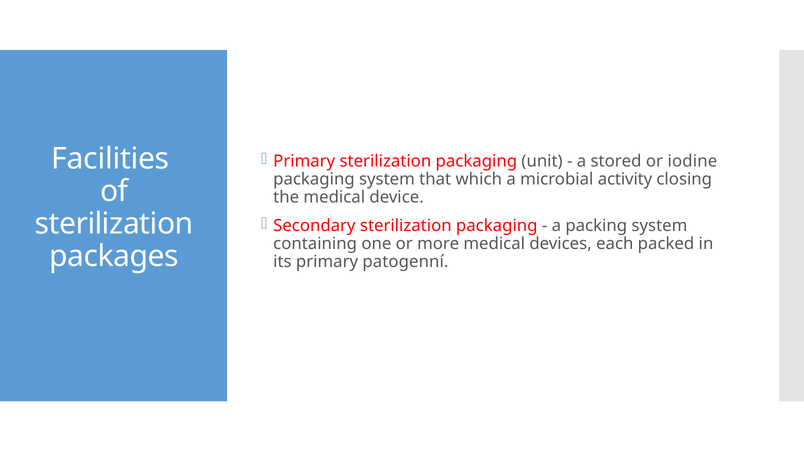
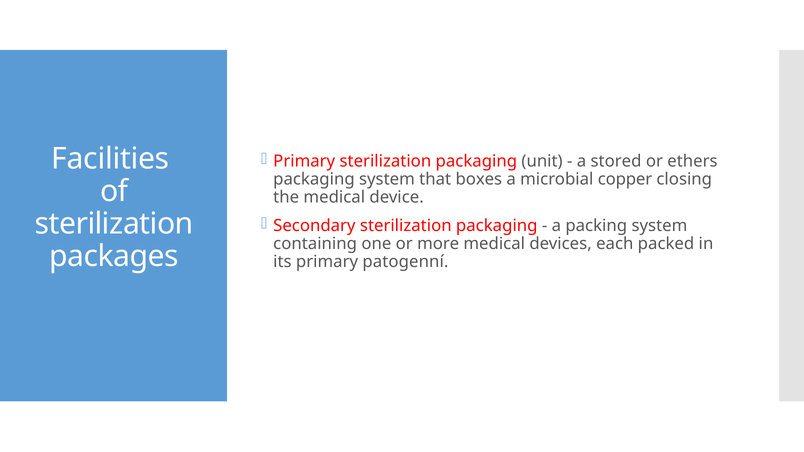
iodine: iodine -> ethers
which: which -> boxes
activity: activity -> copper
